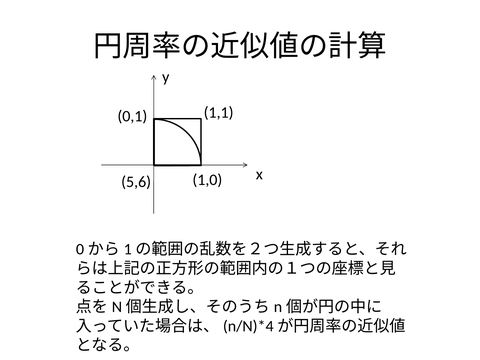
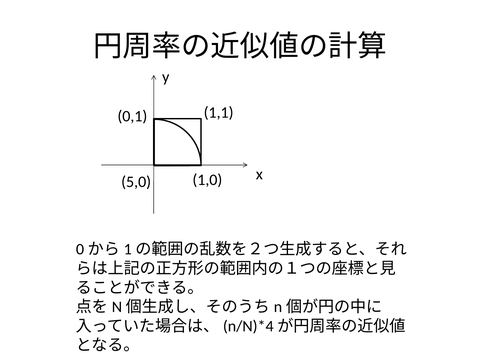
5,6: 5,6 -> 5,0
